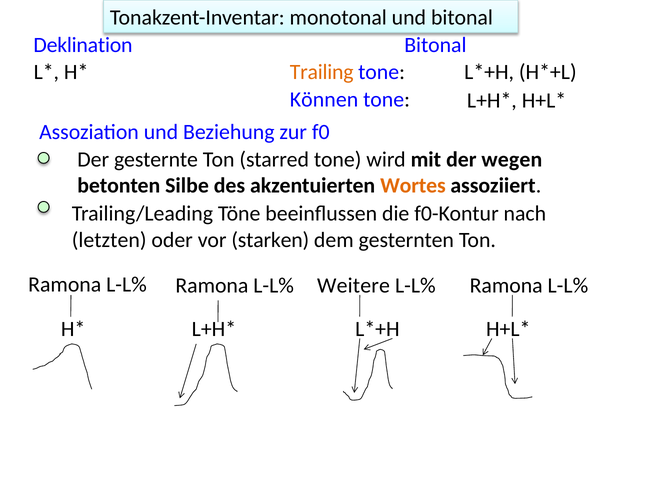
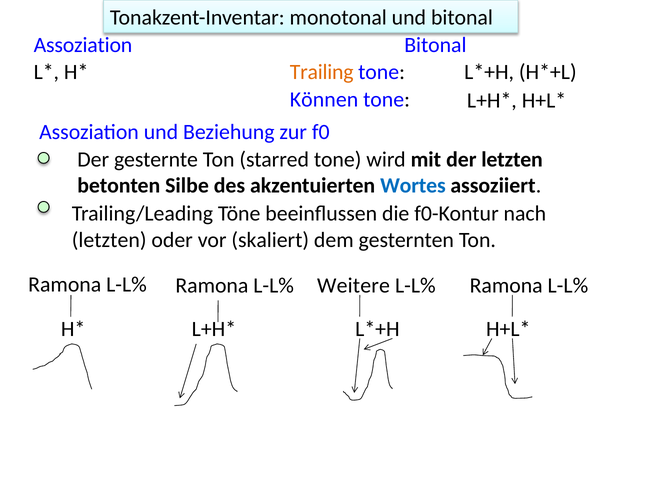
Deklination at (83, 45): Deklination -> Assoziation
der wegen: wegen -> letzten
Wortes colour: orange -> blue
starken: starken -> skaliert
